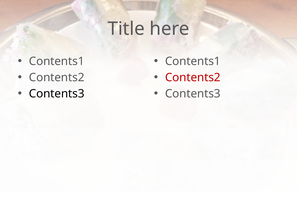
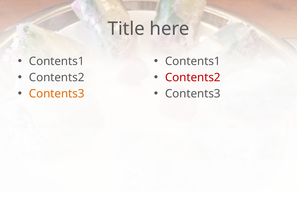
Contents3 at (57, 94) colour: black -> orange
